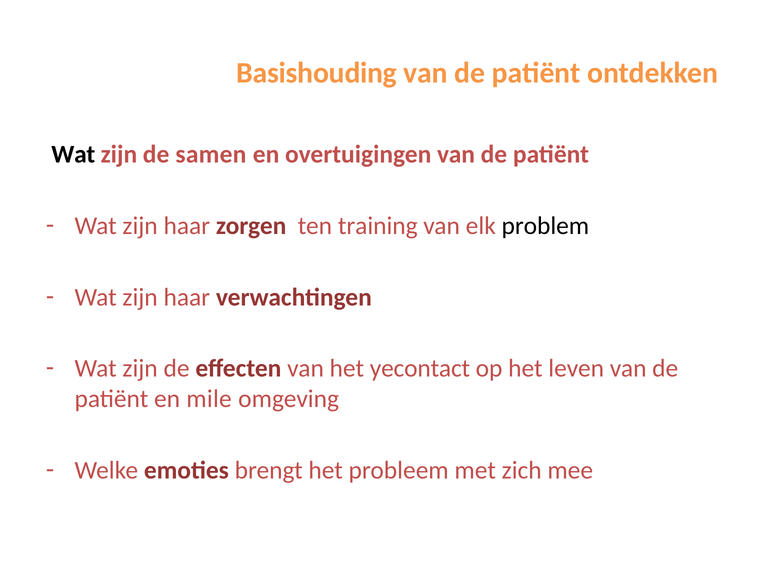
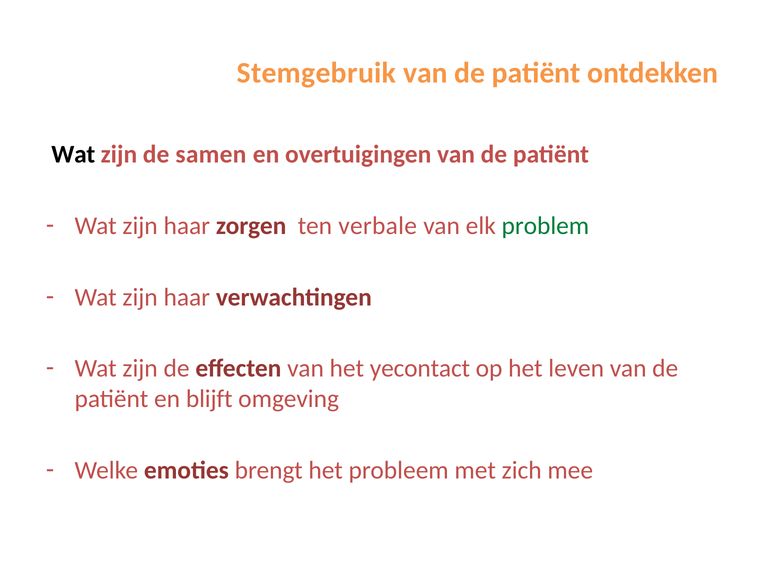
Basishouding: Basishouding -> Stemgebruik
training: training -> verbale
problem colour: black -> green
mile: mile -> blijft
